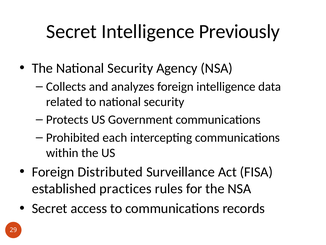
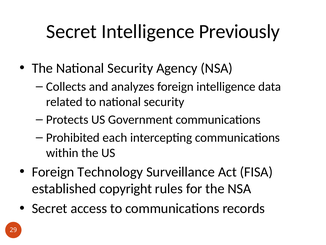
Distributed: Distributed -> Technology
practices: practices -> copyright
